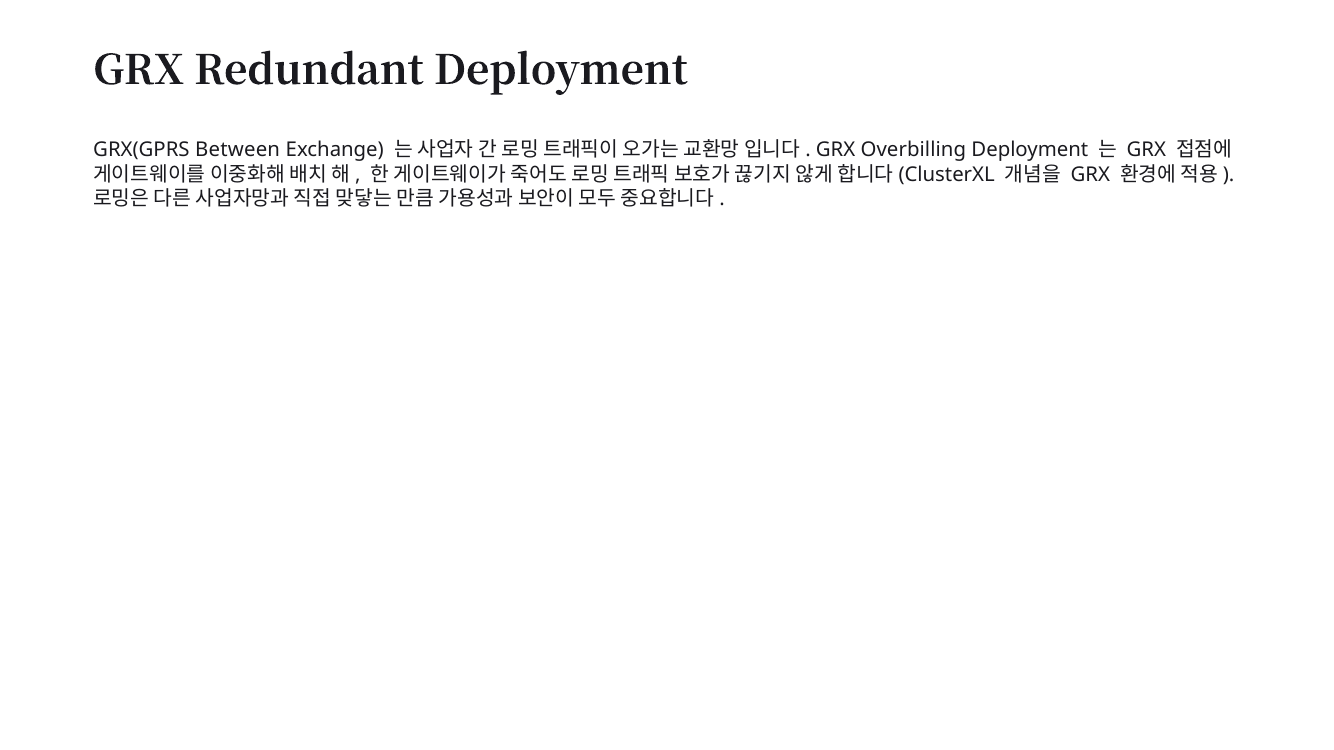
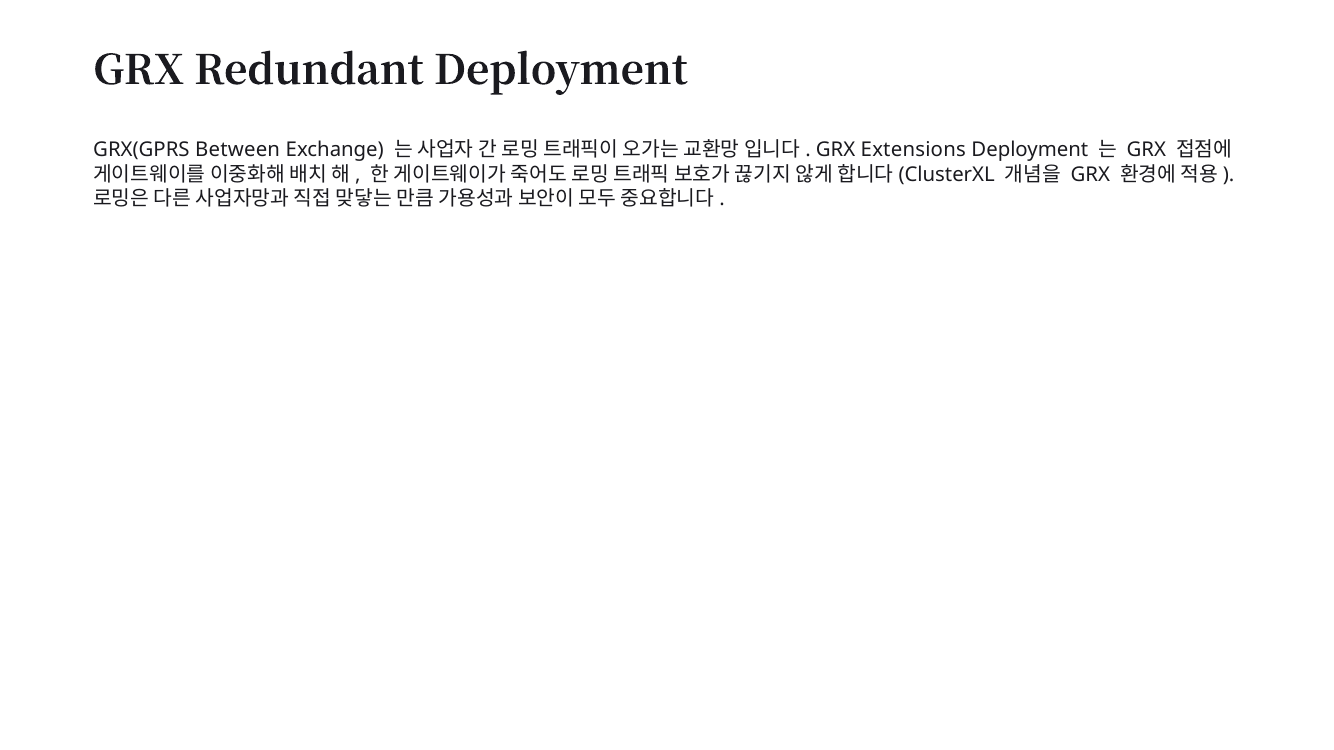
Overbilling: Overbilling -> Extensions
